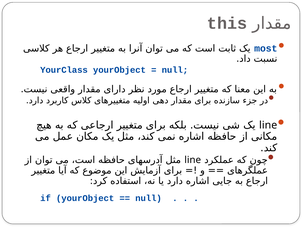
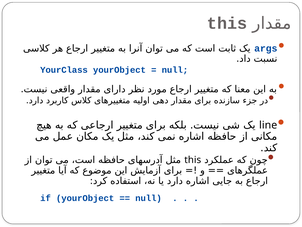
most: most -> args
line at (193, 160): line -> this
